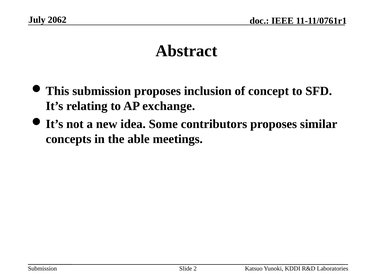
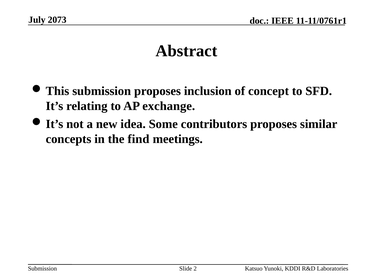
2062: 2062 -> 2073
able: able -> find
